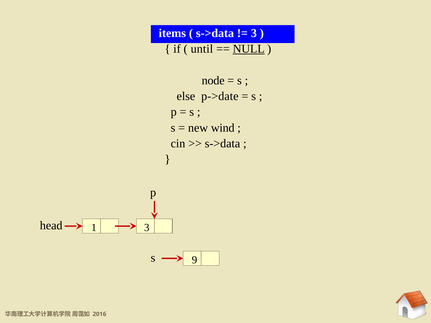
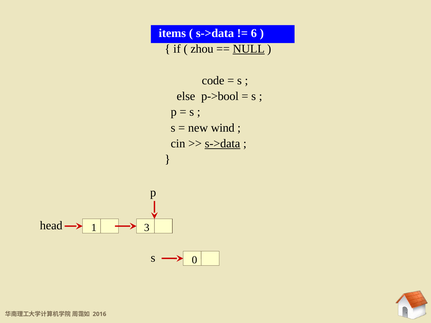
3 at (254, 33): 3 -> 6
until: until -> zhou
node: node -> code
p->date: p->date -> p->bool
s->data at (222, 144) underline: none -> present
9: 9 -> 0
